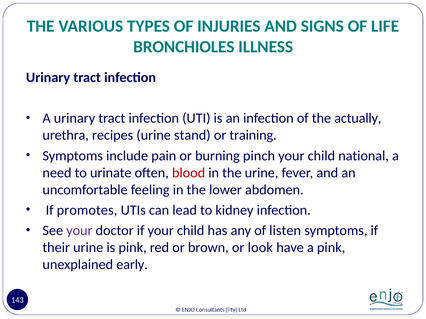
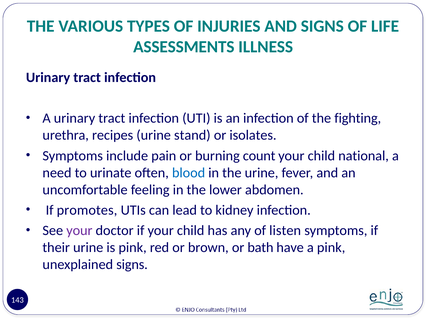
BRONCHIOLES: BRONCHIOLES -> ASSESSMENTS
actually: actually -> fighting
training: training -> isolates
pinch: pinch -> count
blood colour: red -> blue
look: look -> bath
unexplained early: early -> signs
